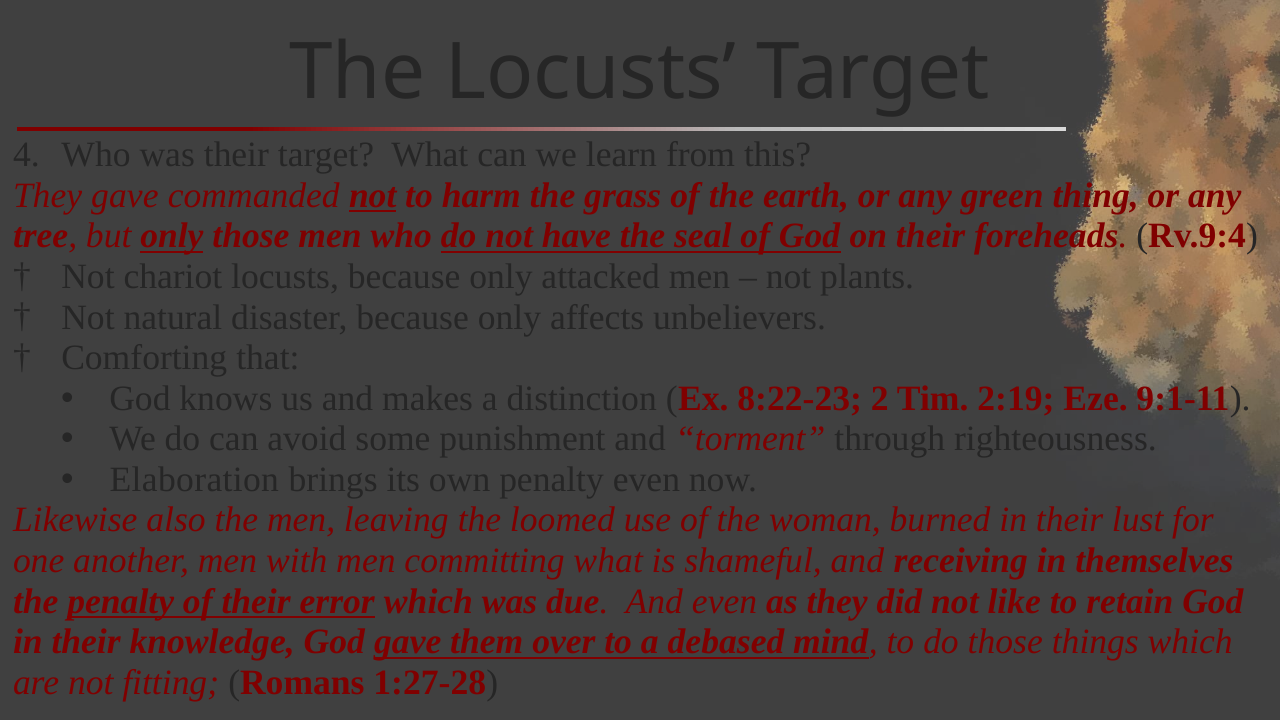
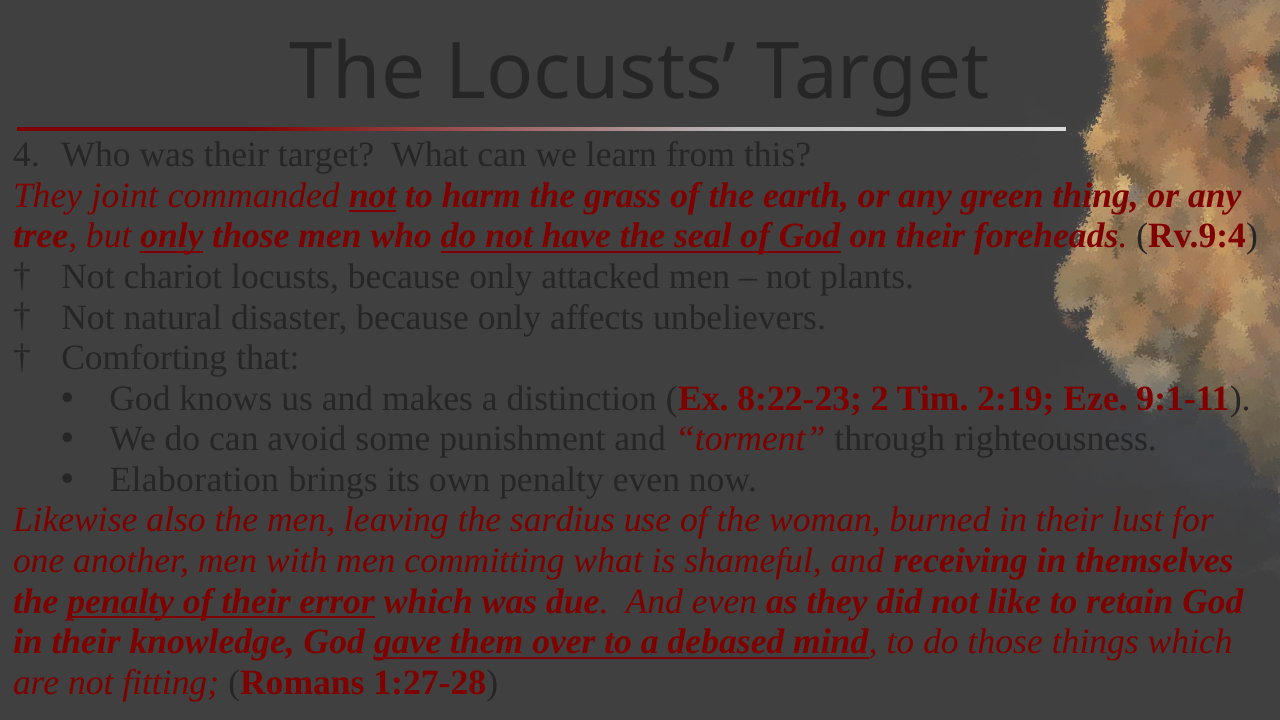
They gave: gave -> joint
loomed: loomed -> sardius
